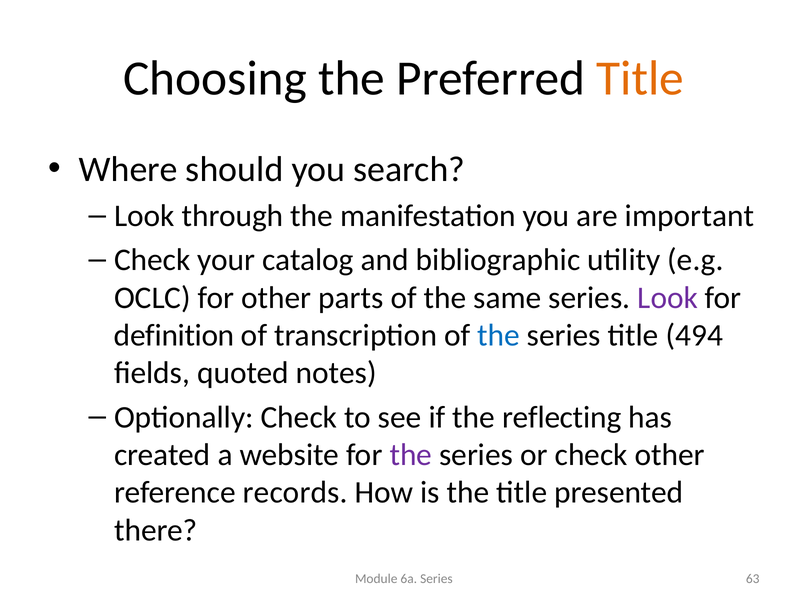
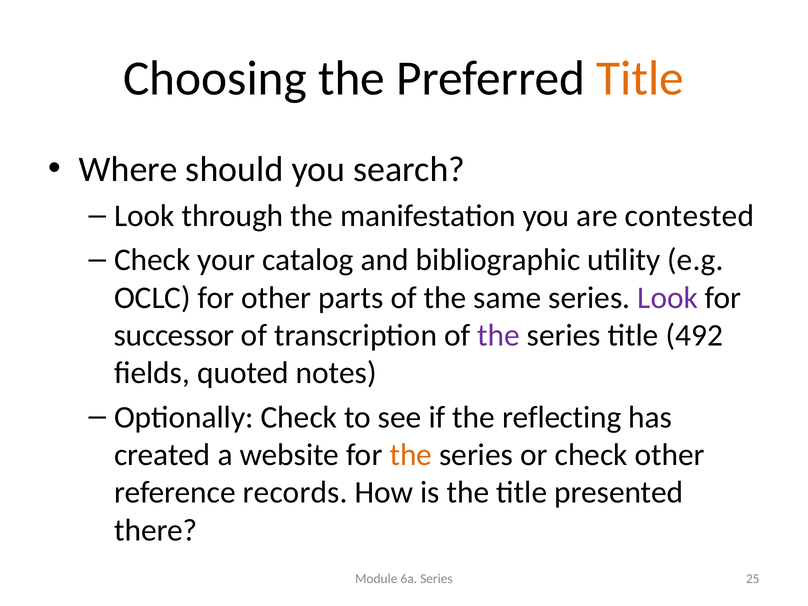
important: important -> contested
definition: definition -> successor
the at (498, 335) colour: blue -> purple
494: 494 -> 492
the at (411, 455) colour: purple -> orange
63: 63 -> 25
